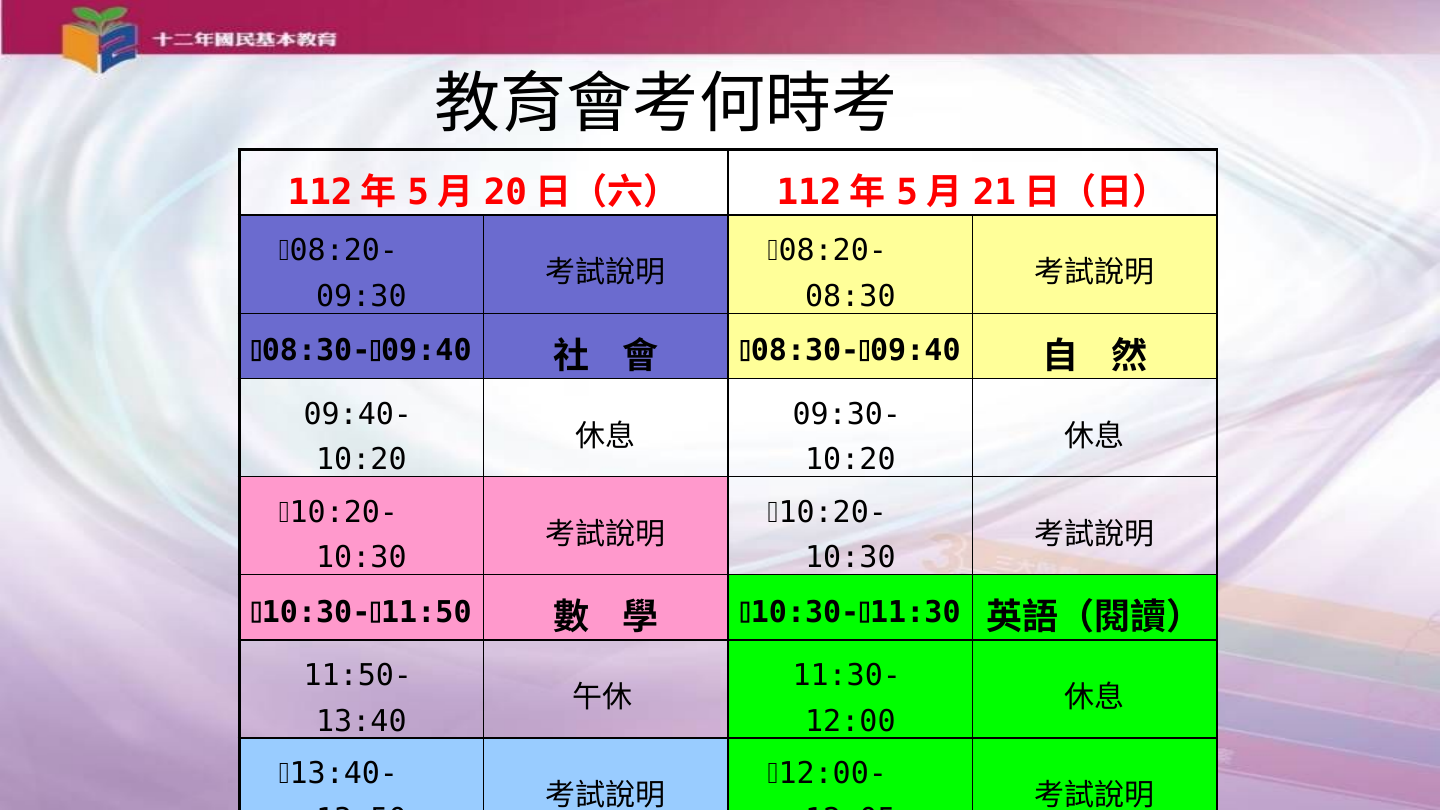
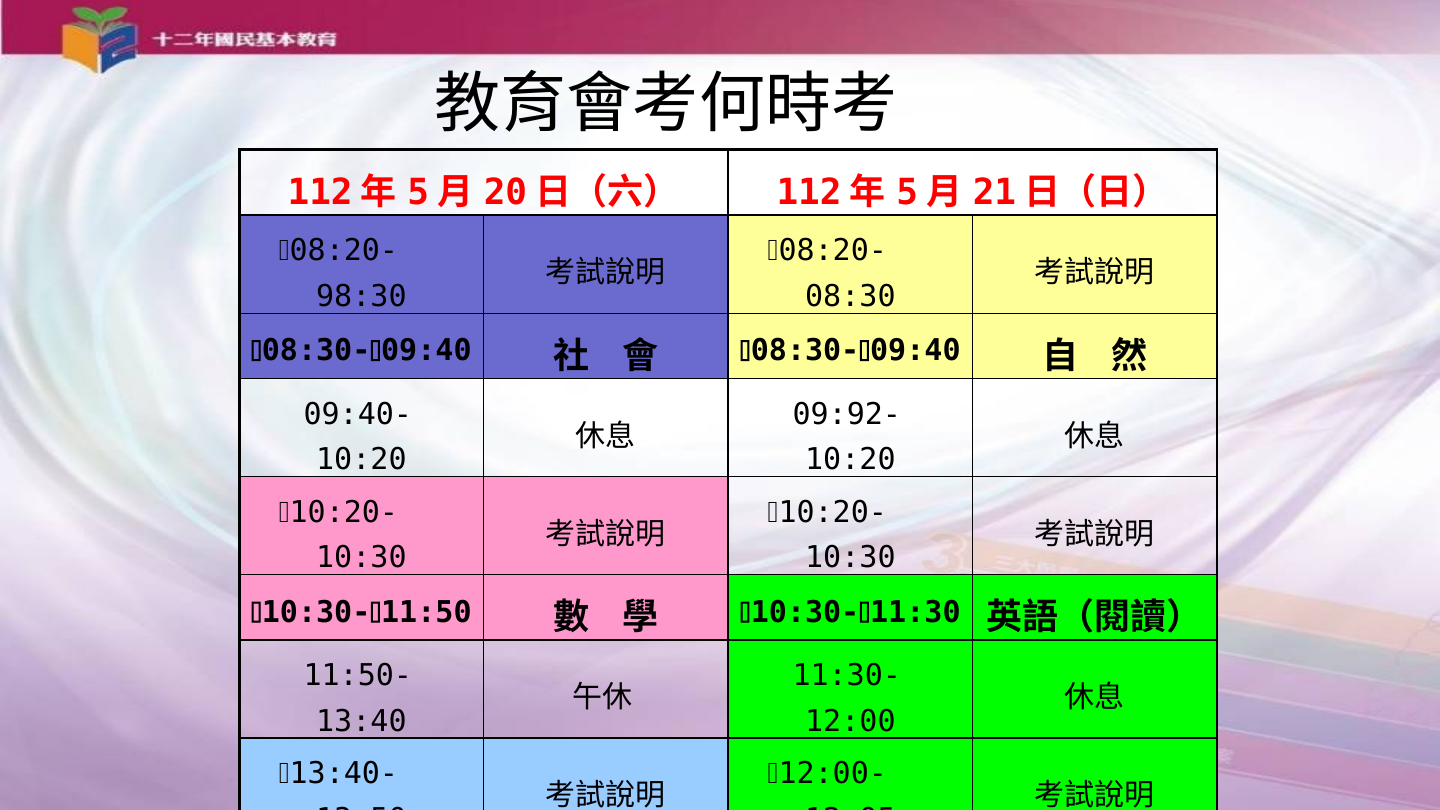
09:30: 09:30 -> 98:30
09:30-: 09:30- -> 09:92-
